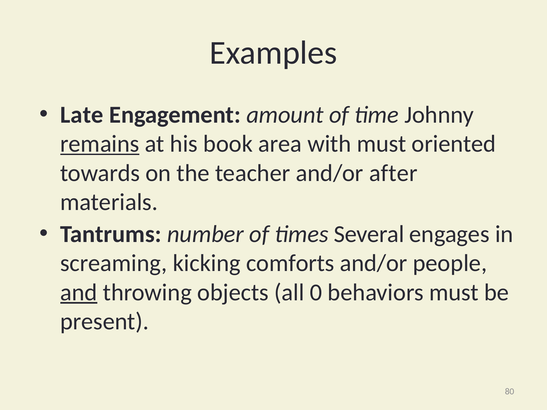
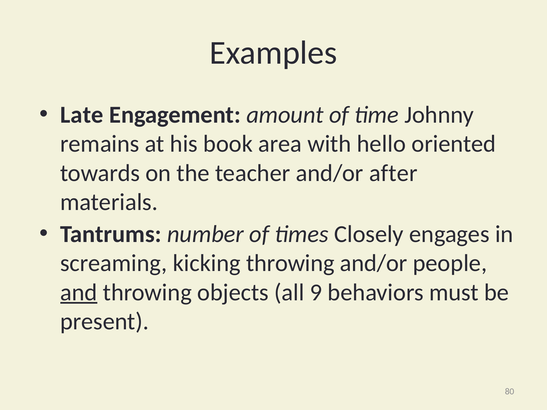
remains underline: present -> none
with must: must -> hello
Several: Several -> Closely
kicking comforts: comforts -> throwing
0: 0 -> 9
